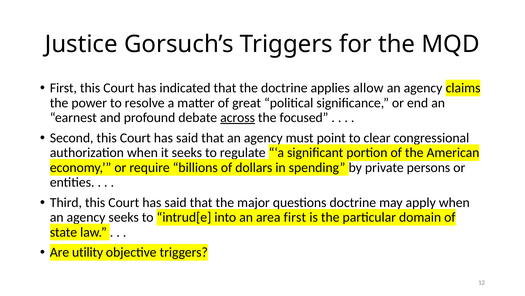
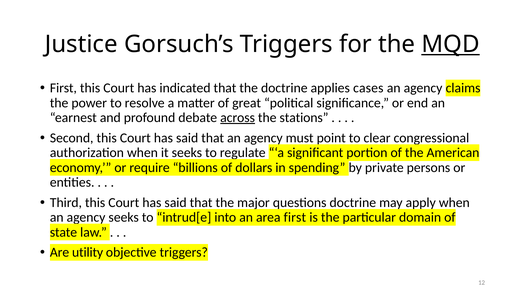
MQD underline: none -> present
allow: allow -> cases
focused: focused -> stations
